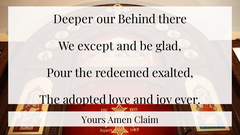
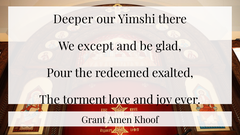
Behind: Behind -> Yimshi
adopted: adopted -> torment
Yours: Yours -> Grant
Claim: Claim -> Khoof
